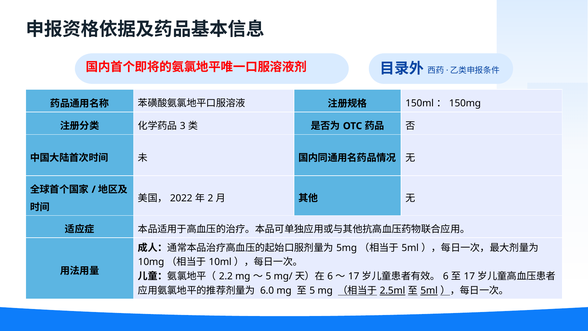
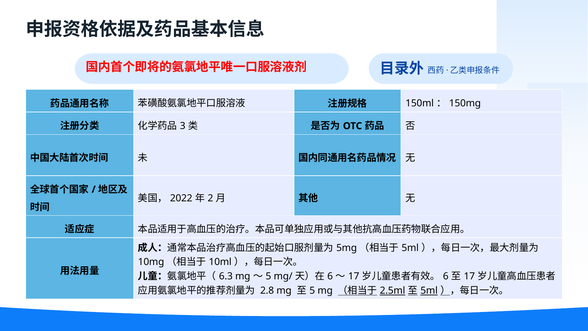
2.2: 2.2 -> 6.3
6.0: 6.0 -> 2.8
